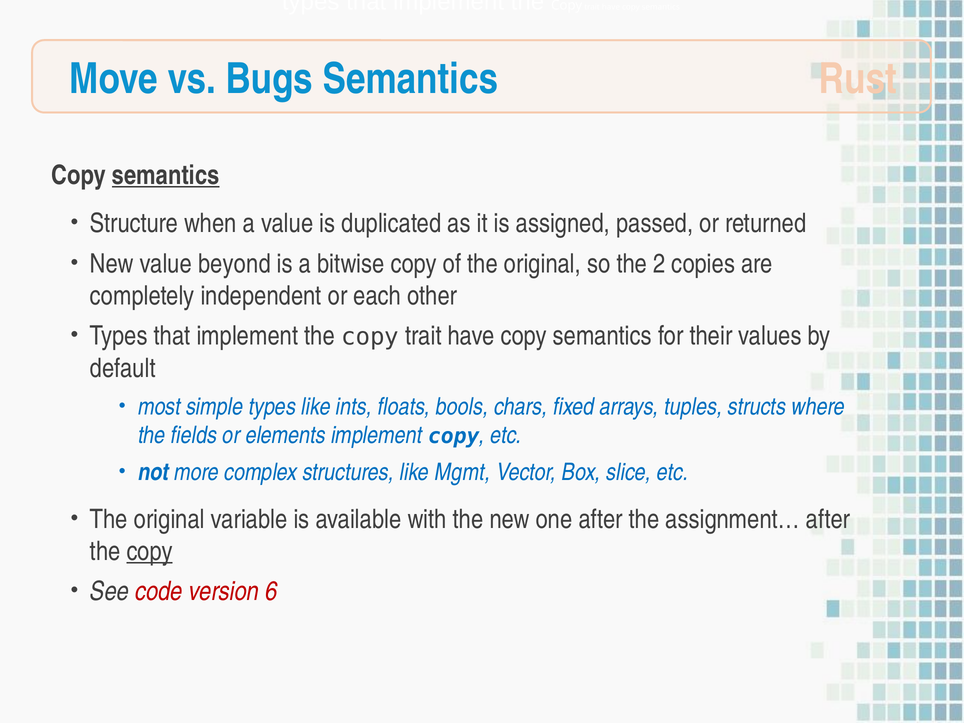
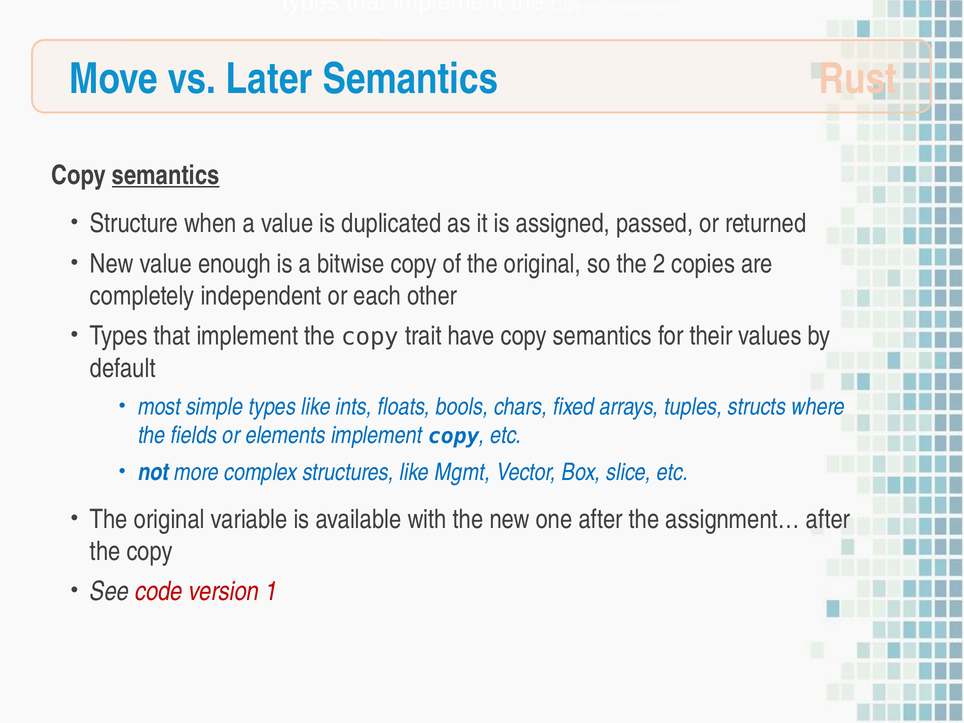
Bugs: Bugs -> Later
beyond: beyond -> enough
copy at (150, 551) underline: present -> none
6: 6 -> 1
